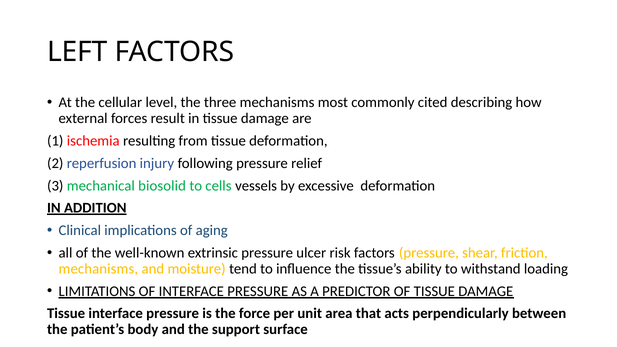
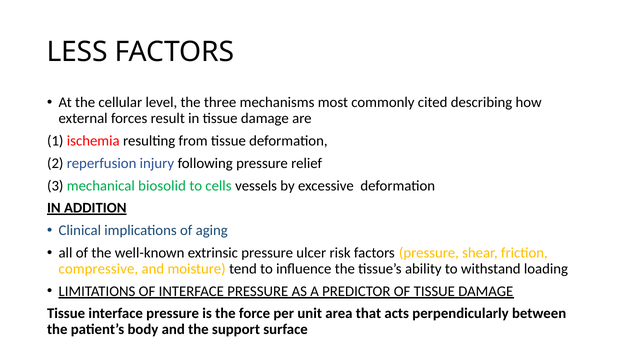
LEFT: LEFT -> LESS
mechanisms at (98, 269): mechanisms -> compressive
